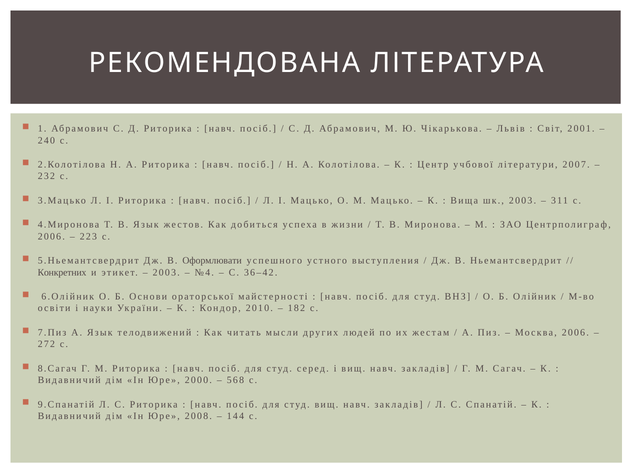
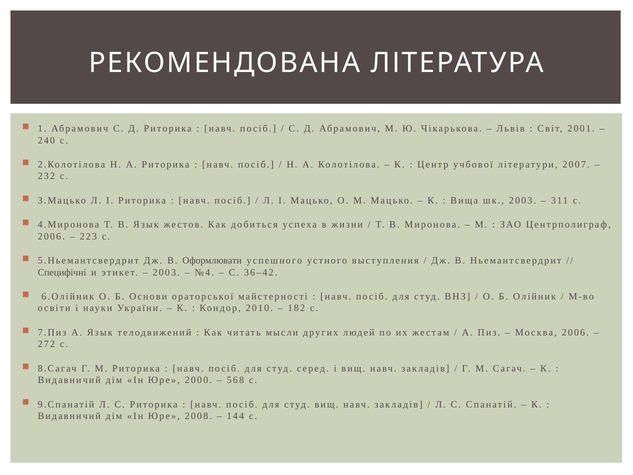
Конкретних: Конкретних -> Специфічні
